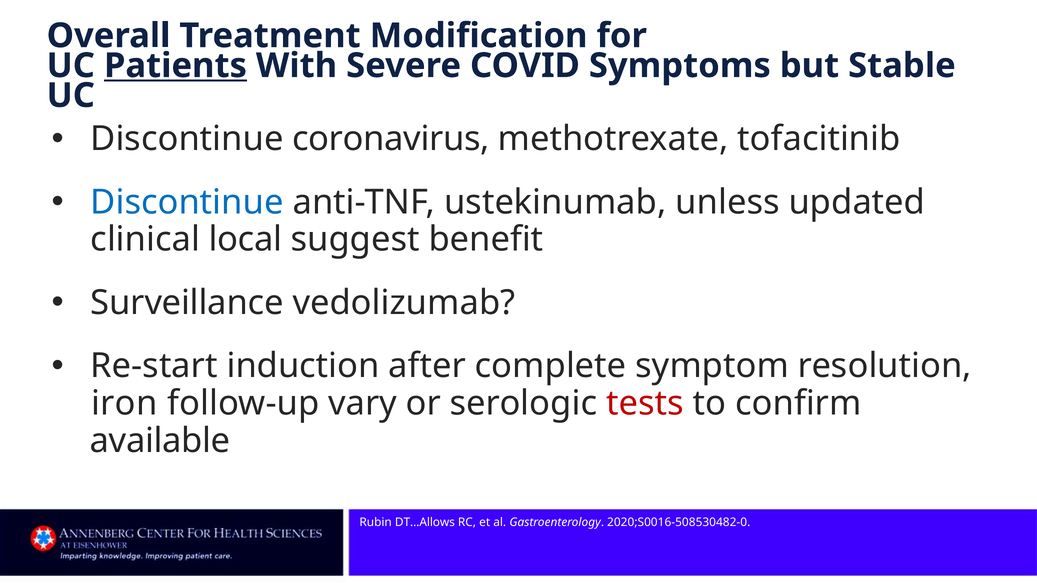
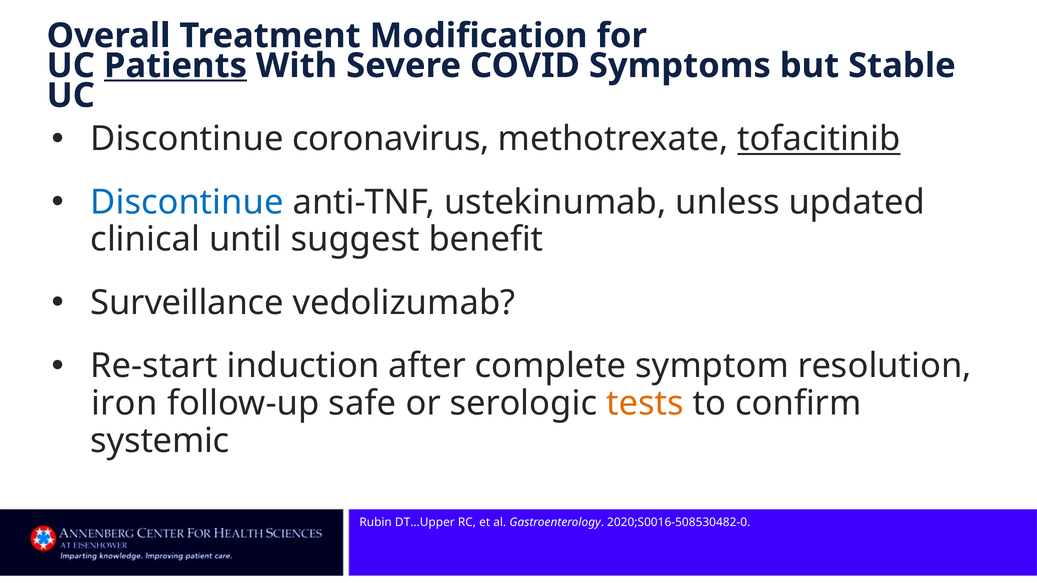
tofacitinib underline: none -> present
local: local -> until
vary: vary -> safe
tests colour: red -> orange
available: available -> systemic
DT…Allows: DT…Allows -> DT…Upper
